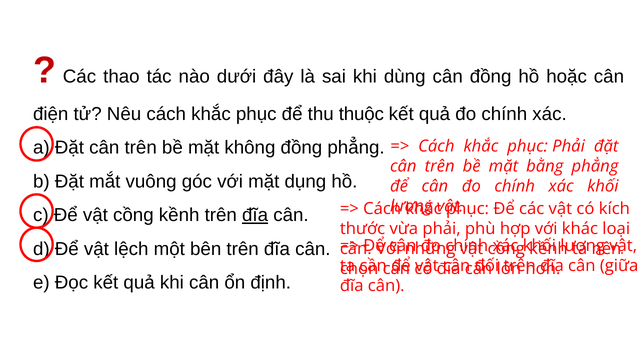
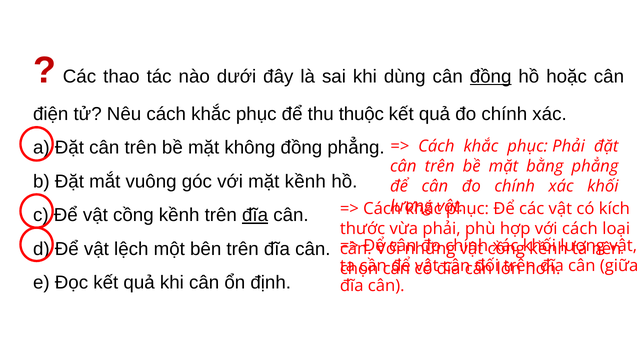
đồng at (491, 77) underline: none -> present
mặt dụng: dụng -> kềnh
với khác: khác -> cách
